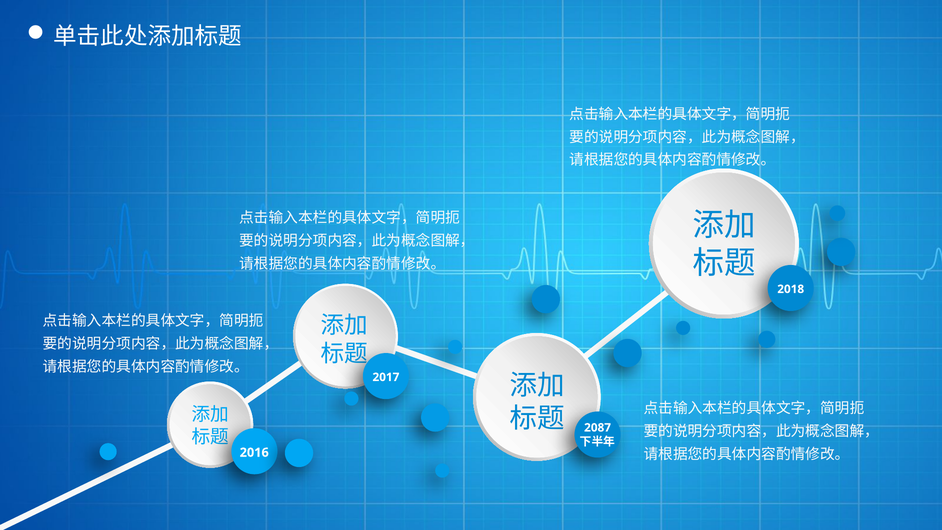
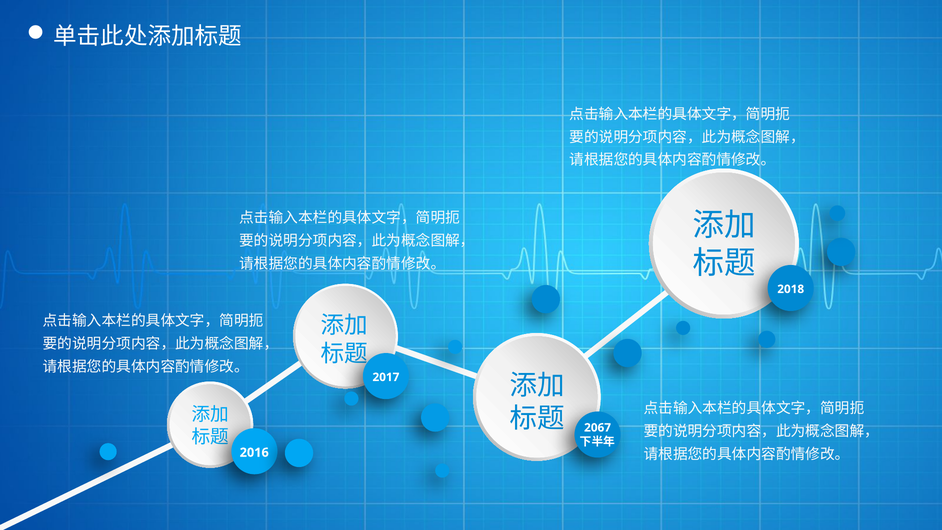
2087: 2087 -> 2067
